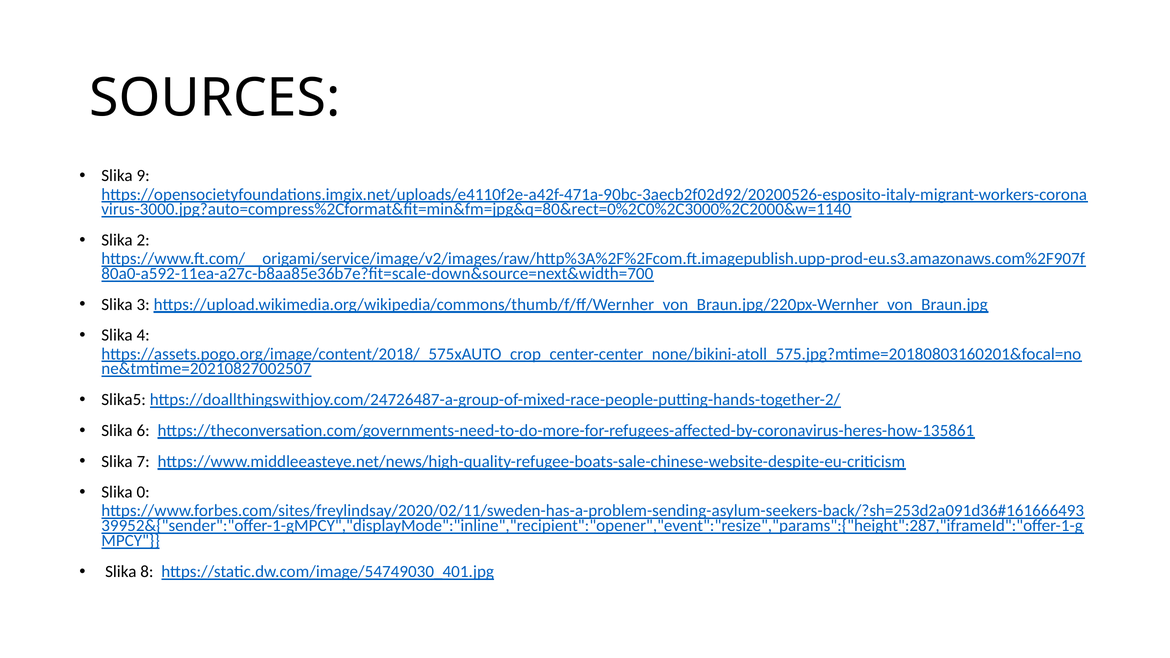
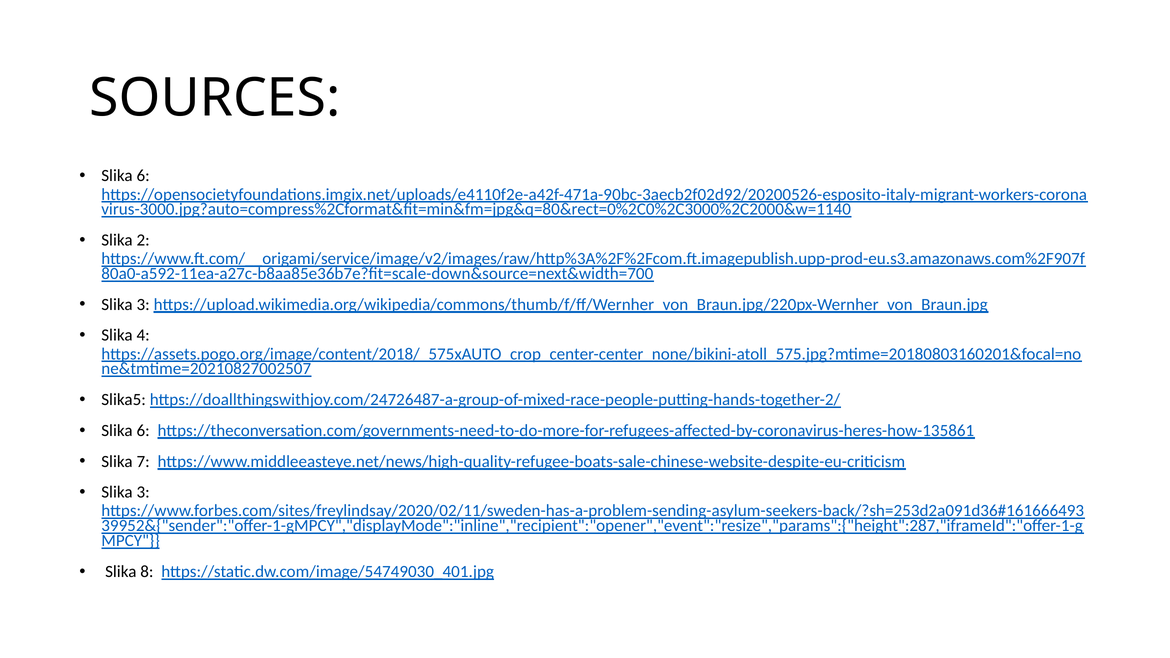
9 at (143, 176): 9 -> 6
0 at (143, 492): 0 -> 3
